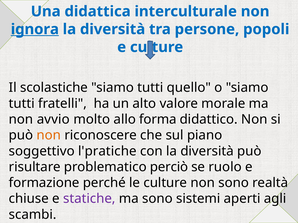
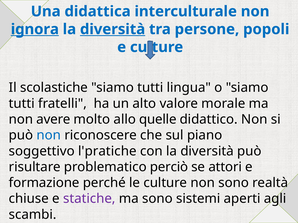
diversità at (113, 29) underline: none -> present
quello: quello -> lingua
avvio: avvio -> avere
forma: forma -> quelle
non at (49, 135) colour: orange -> blue
ruolo: ruolo -> attori
